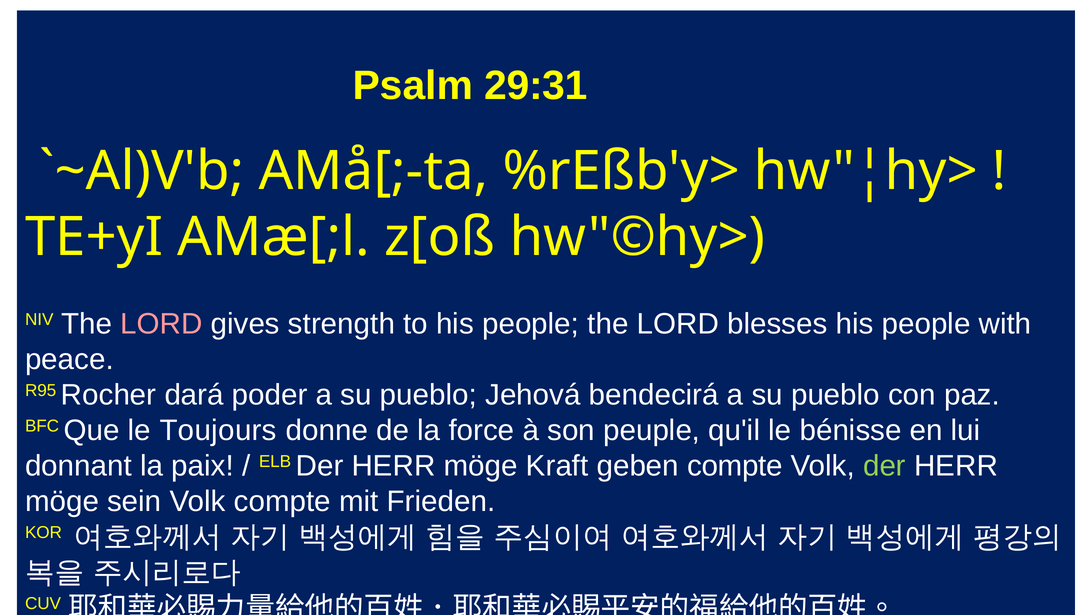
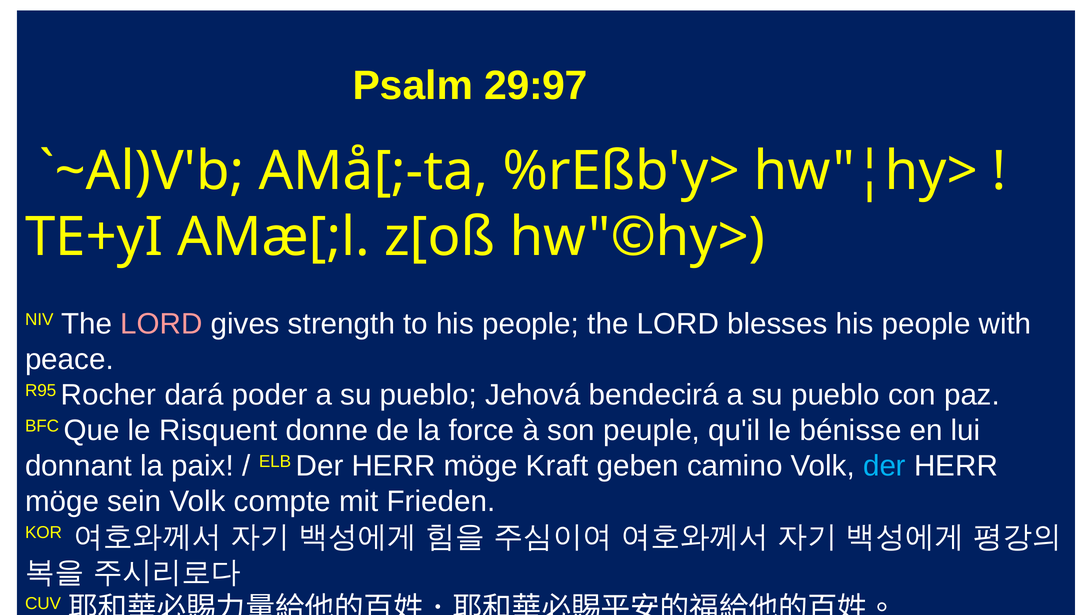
29:31: 29:31 -> 29:97
Toujours: Toujours -> Risquent
geben compte: compte -> camino
der at (884, 466) colour: light green -> light blue
